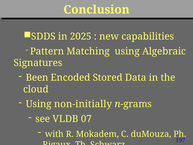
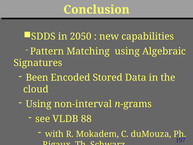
2025: 2025 -> 2050
non-initially: non-initially -> non-interval
07: 07 -> 88
